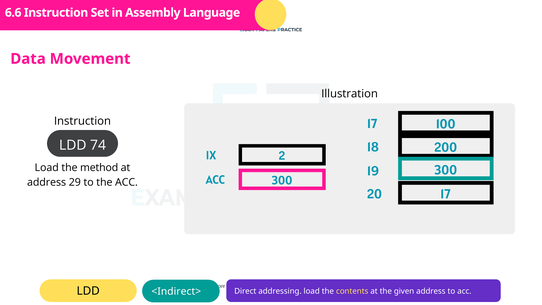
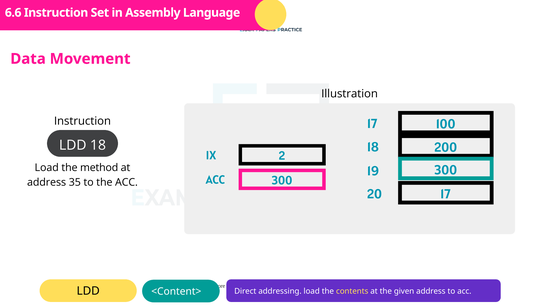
LDD 74: 74 -> 18
29: 29 -> 35
<Indirect>: <Indirect> -> <Content>
